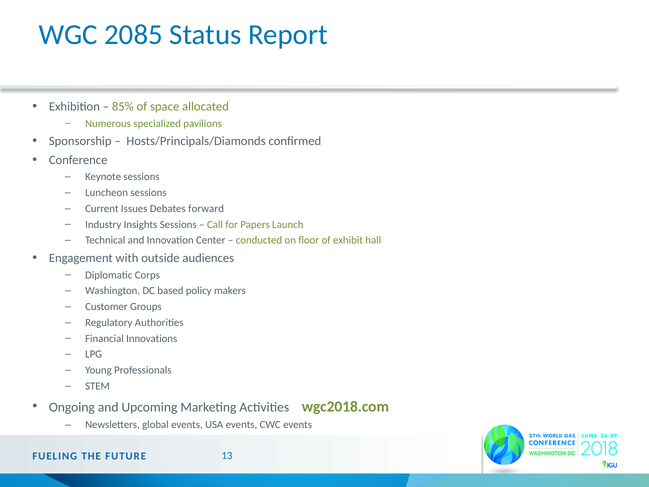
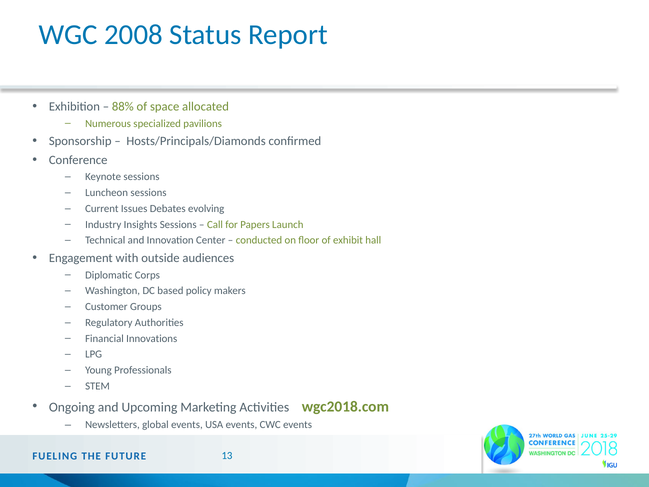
2085: 2085 -> 2008
85%: 85% -> 88%
forward: forward -> evolving
